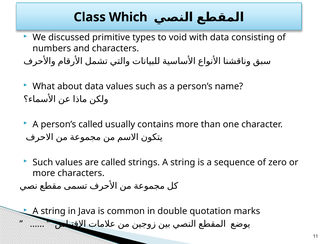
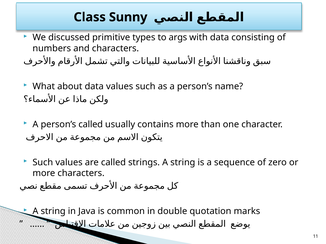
Which: Which -> Sunny
void: void -> args
